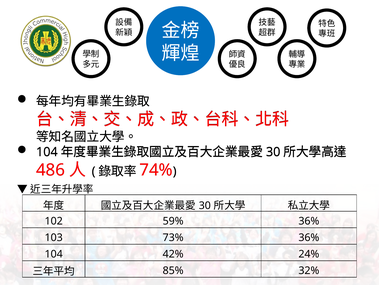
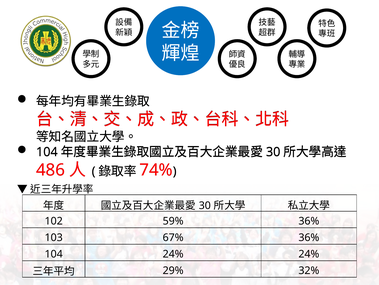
73%: 73% -> 67%
104 42%: 42% -> 24%
85%: 85% -> 29%
